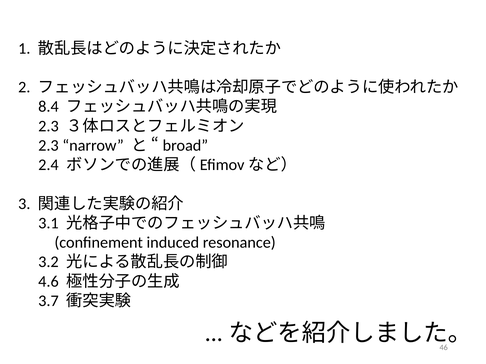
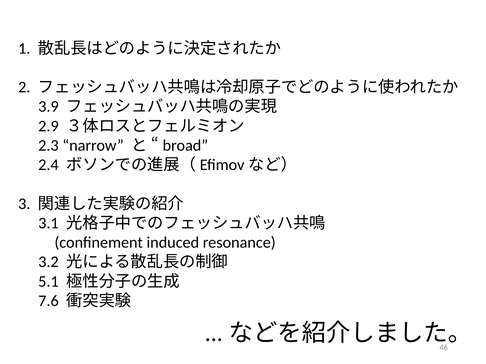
8.4: 8.4 -> 3.9
2.3 at (48, 126): 2.3 -> 2.9
4.6: 4.6 -> 5.1
3.7: 3.7 -> 7.6
